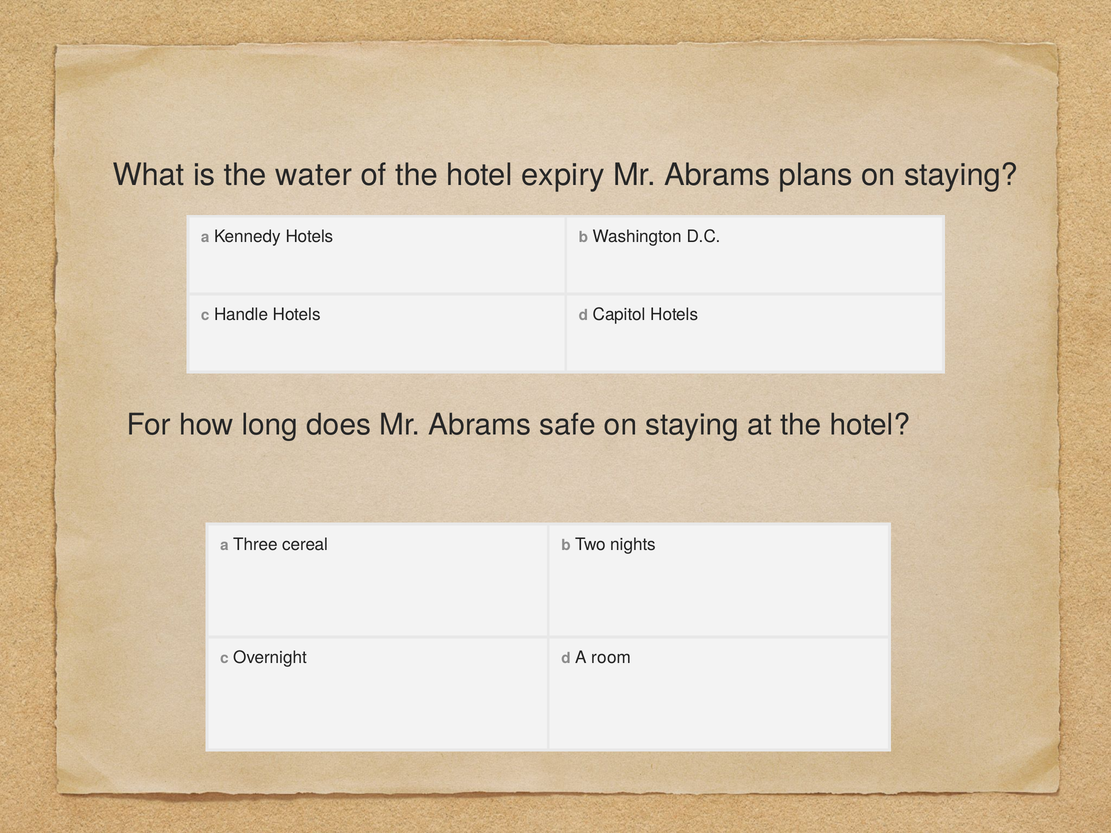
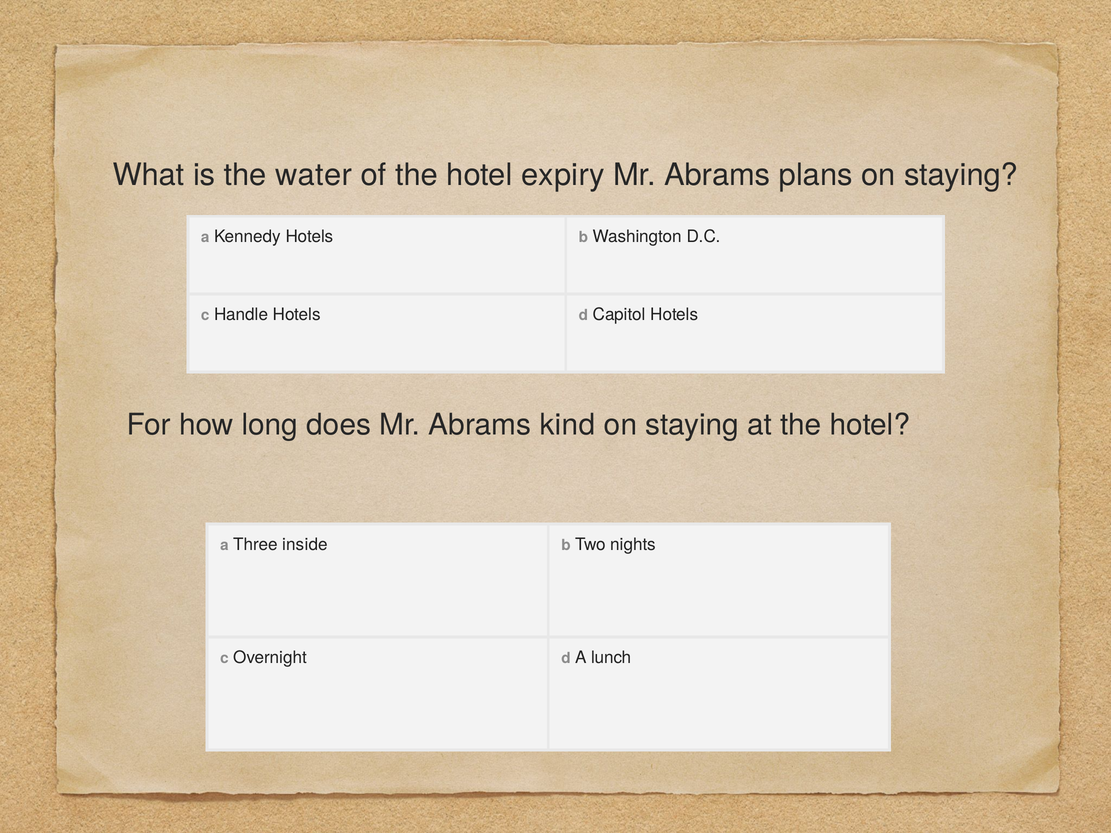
safe: safe -> kind
cereal: cereal -> inside
room: room -> lunch
